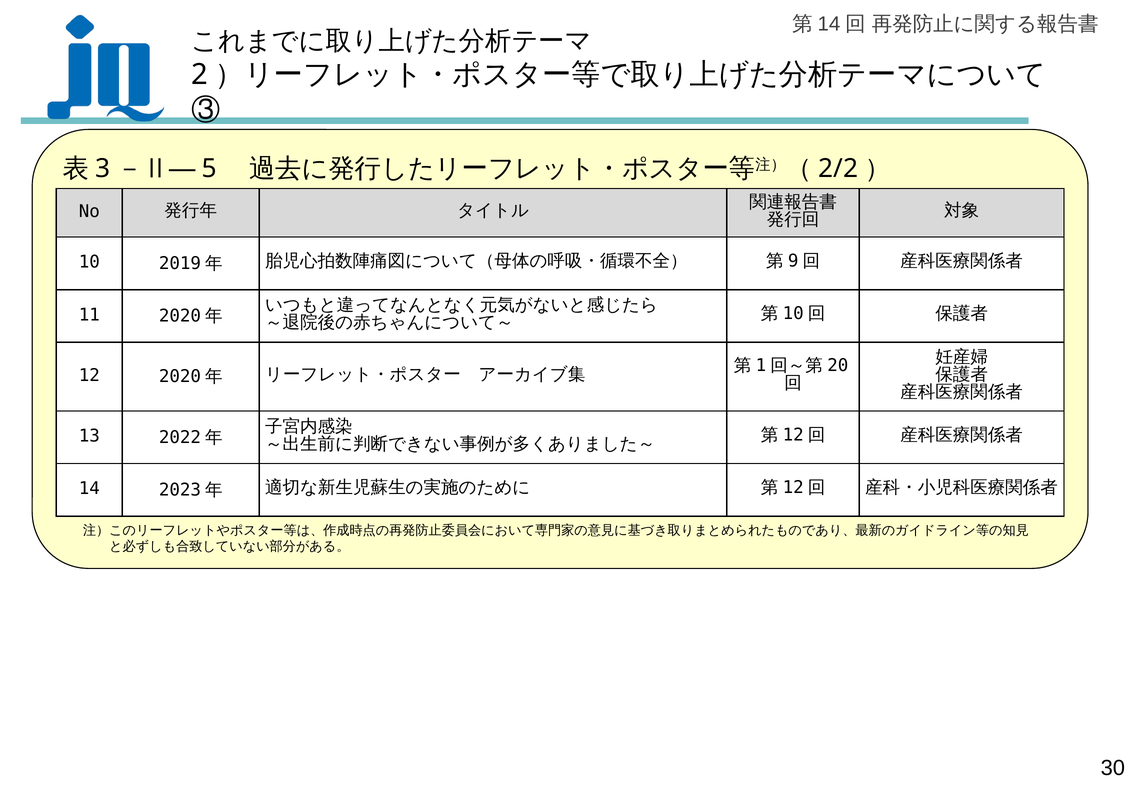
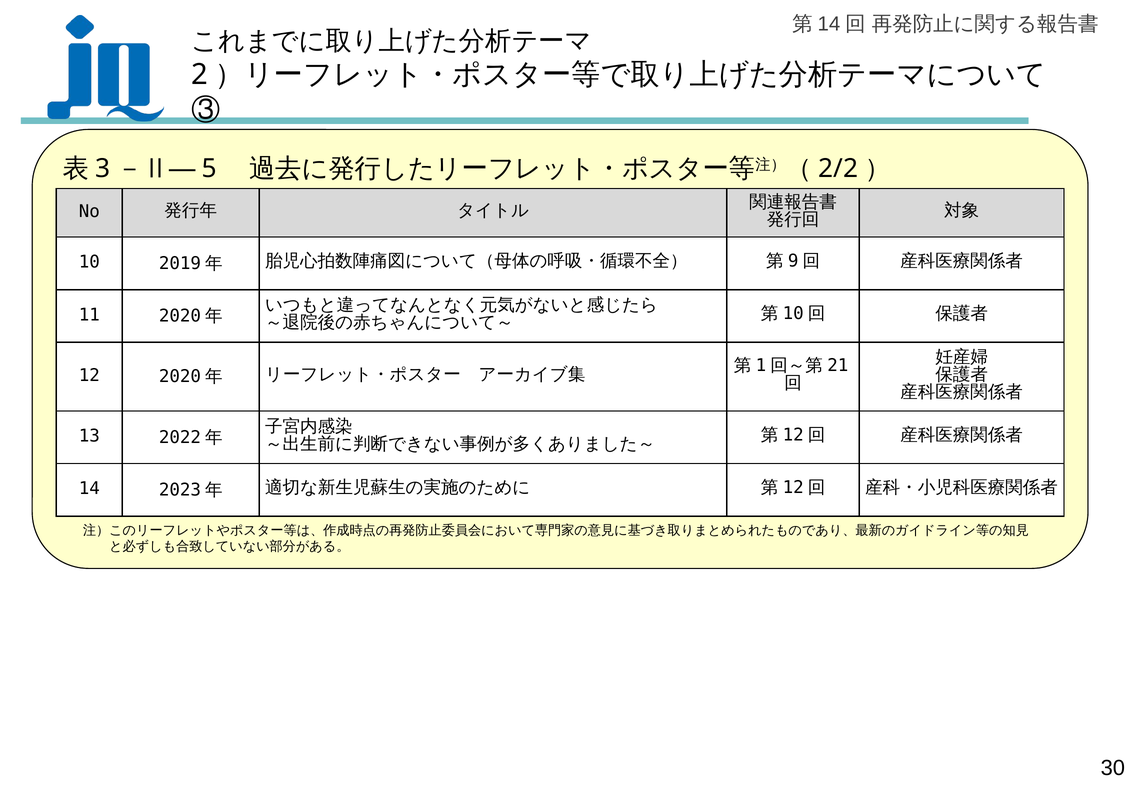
20: 20 -> 21
